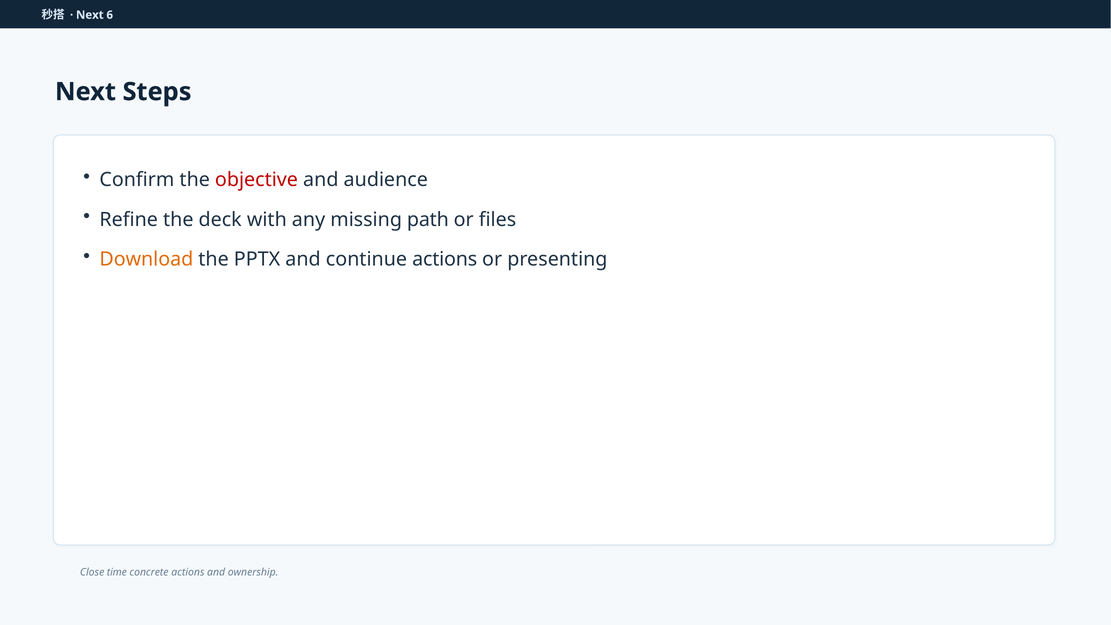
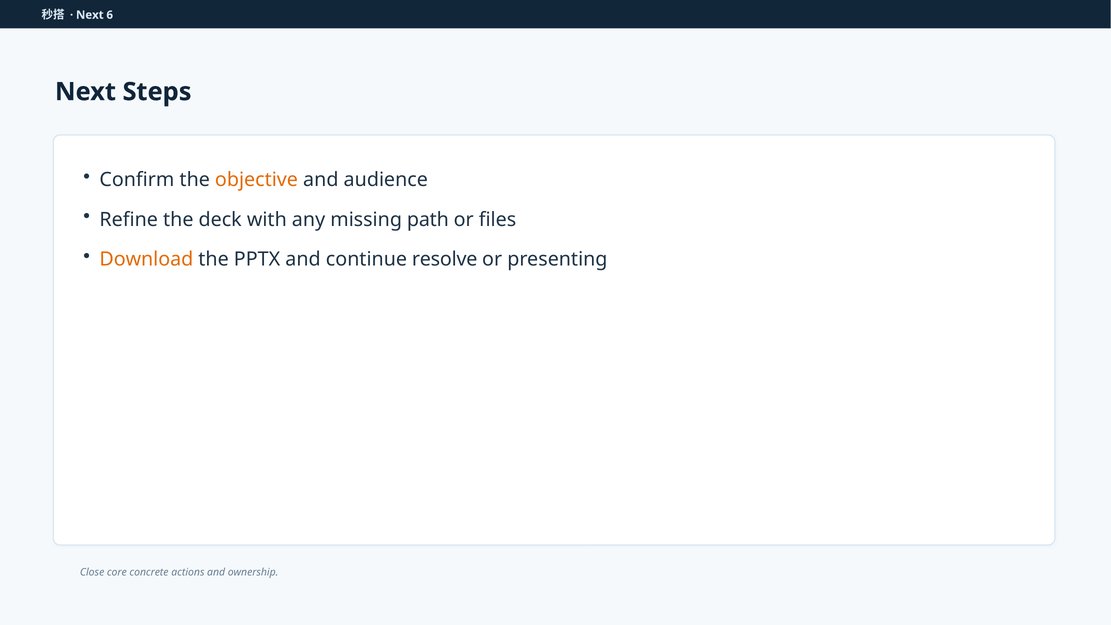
objective colour: red -> orange
continue actions: actions -> resolve
time: time -> core
